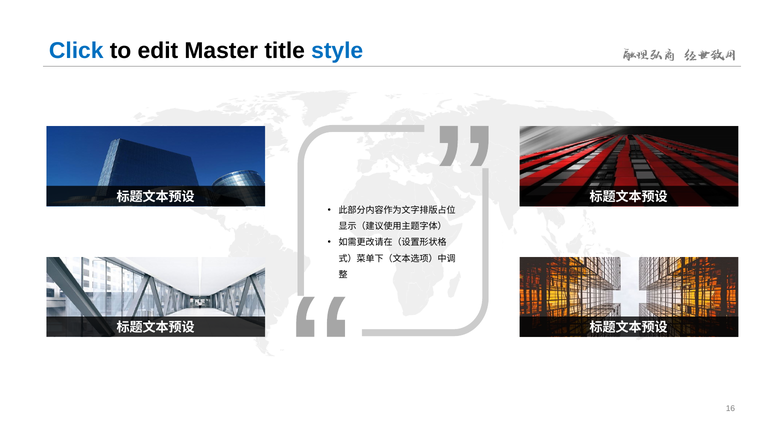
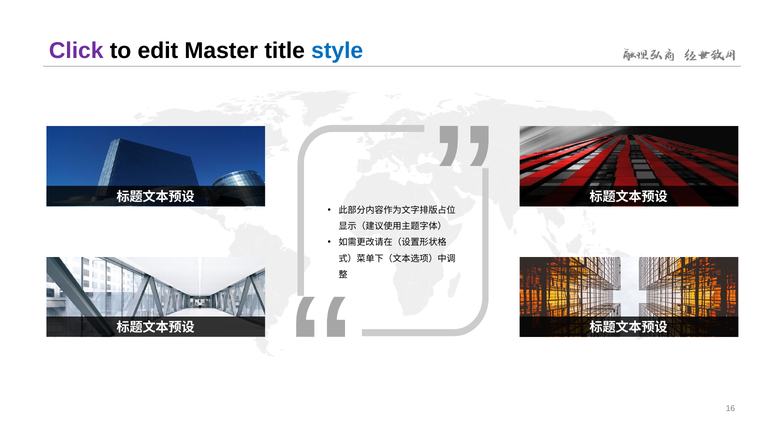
Click colour: blue -> purple
